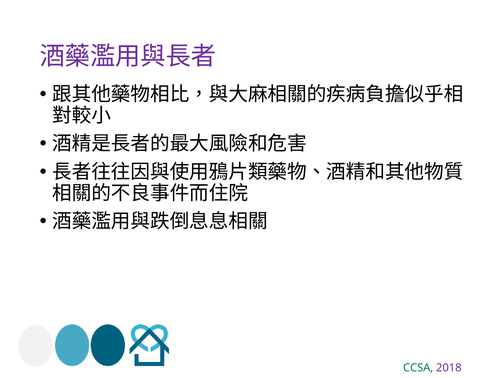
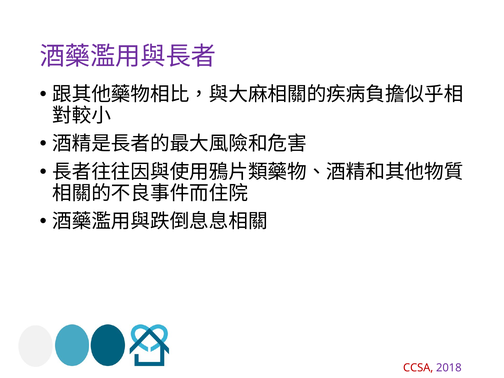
CCSA colour: green -> red
